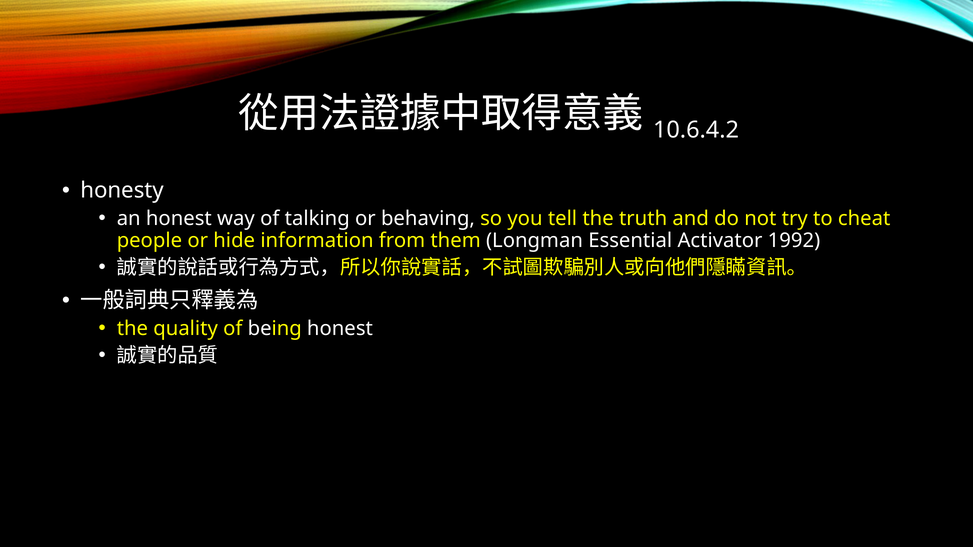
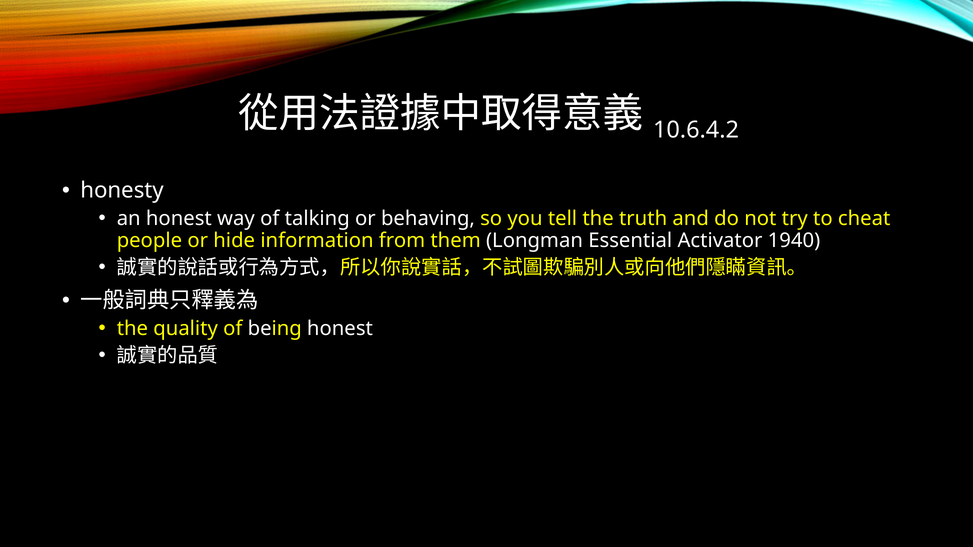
1992: 1992 -> 1940
